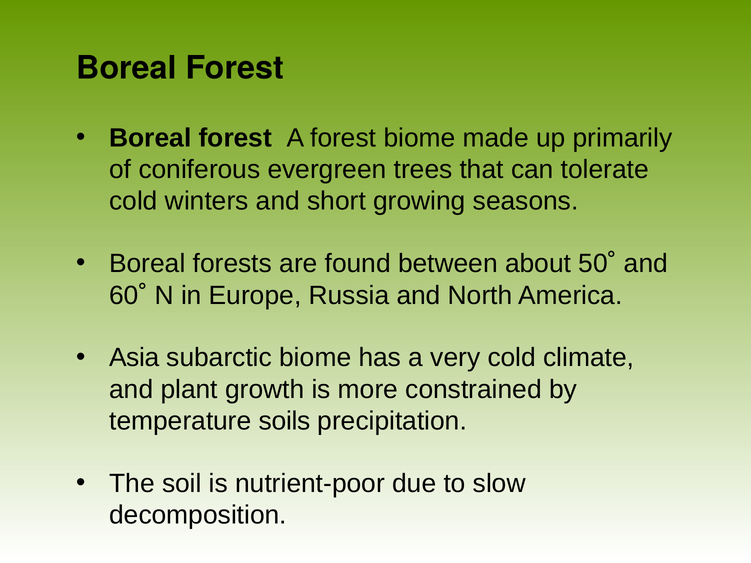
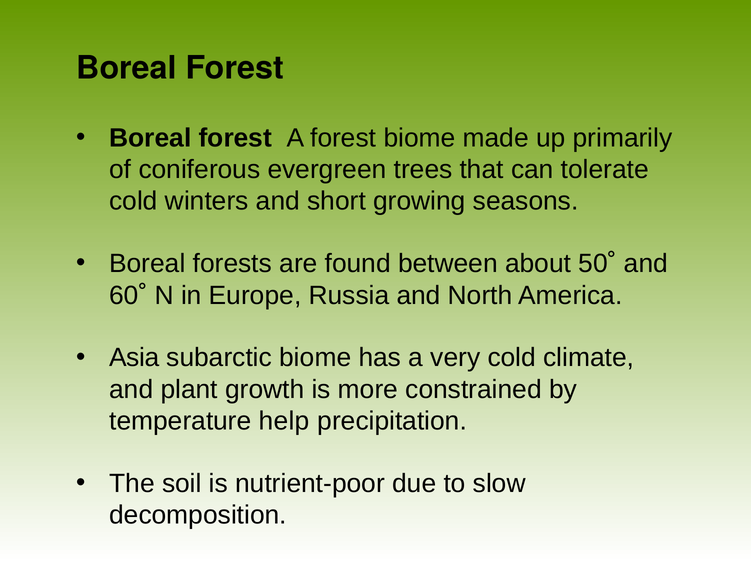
soils: soils -> help
